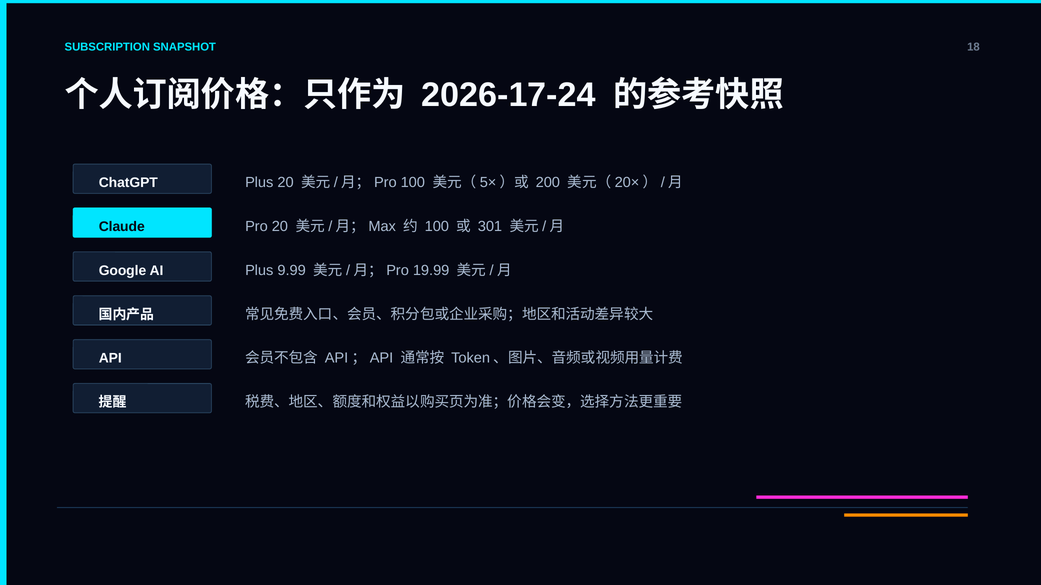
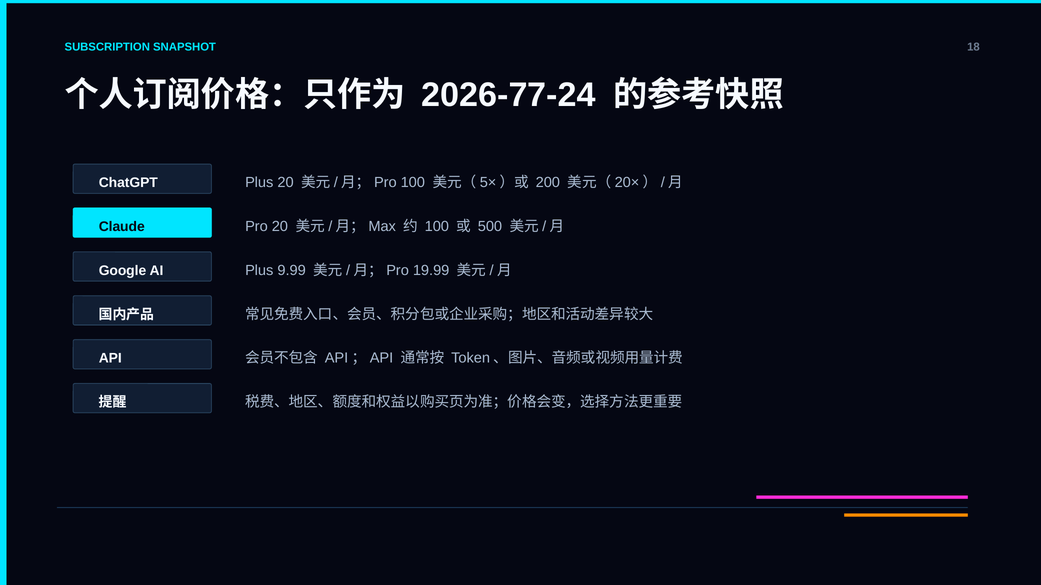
2026-17-24: 2026-17-24 -> 2026-77-24
301: 301 -> 500
